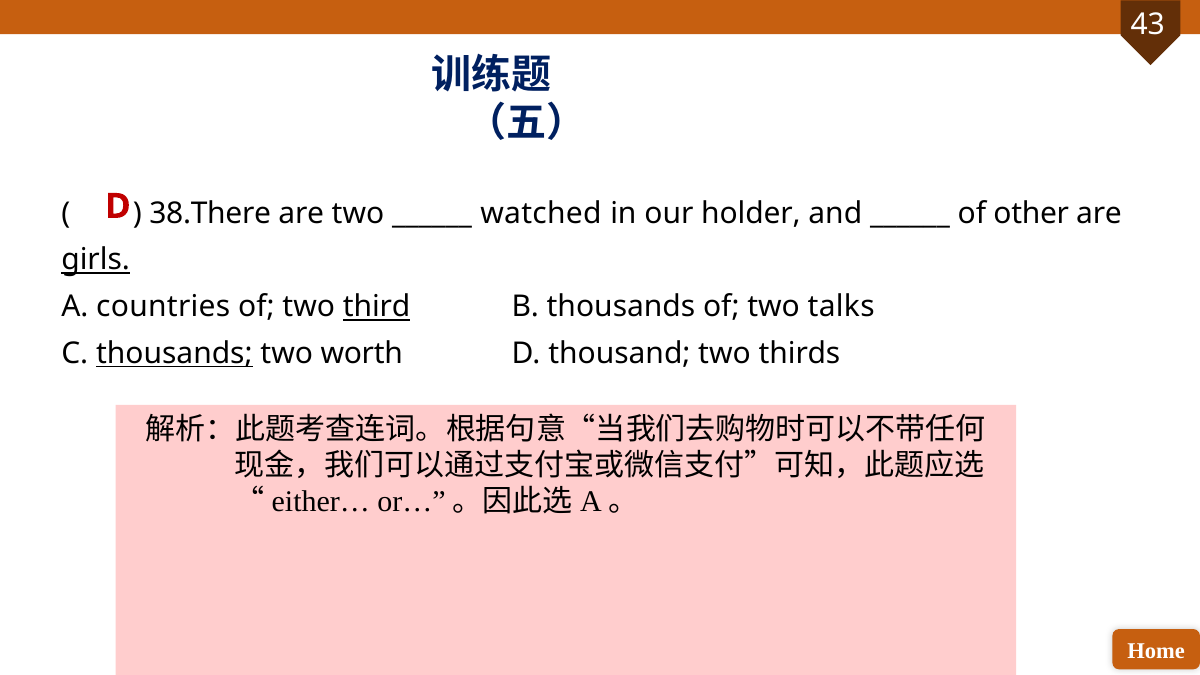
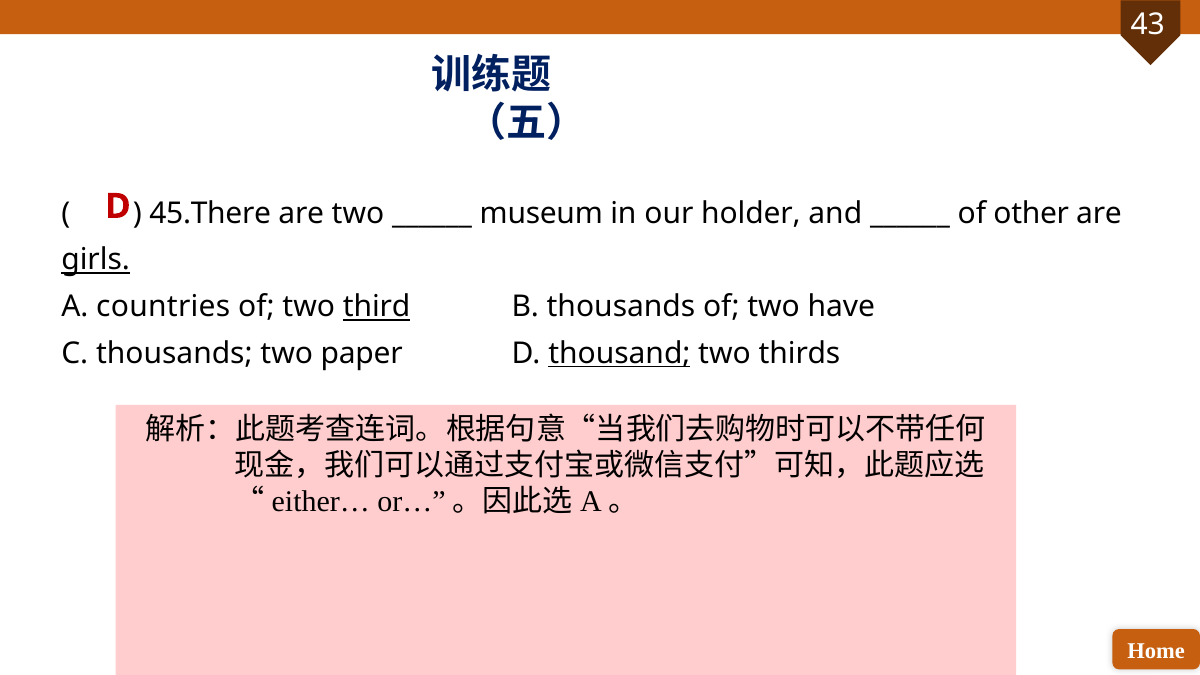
38.There: 38.There -> 45.There
watched: watched -> museum
talks: talks -> have
thousands at (174, 354) underline: present -> none
worth: worth -> paper
thousand underline: none -> present
